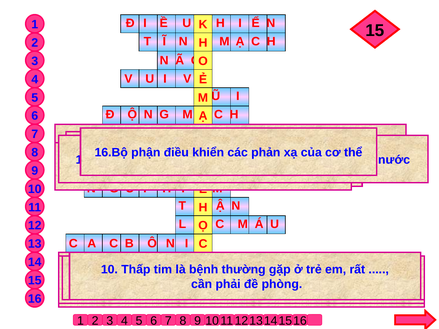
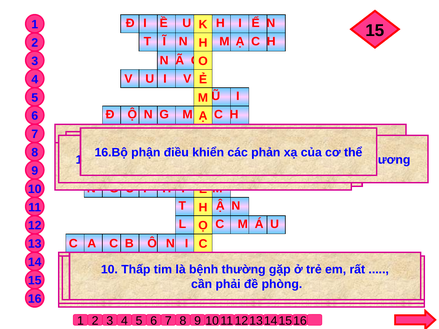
nước at (394, 160): nước -> ương
